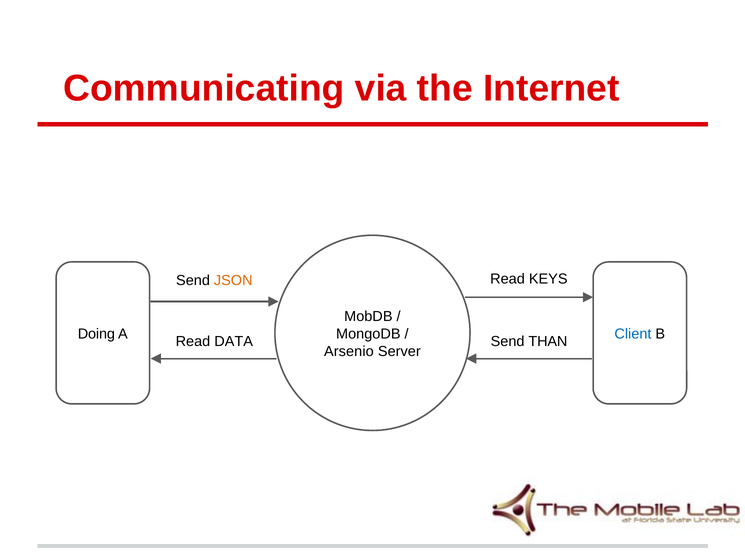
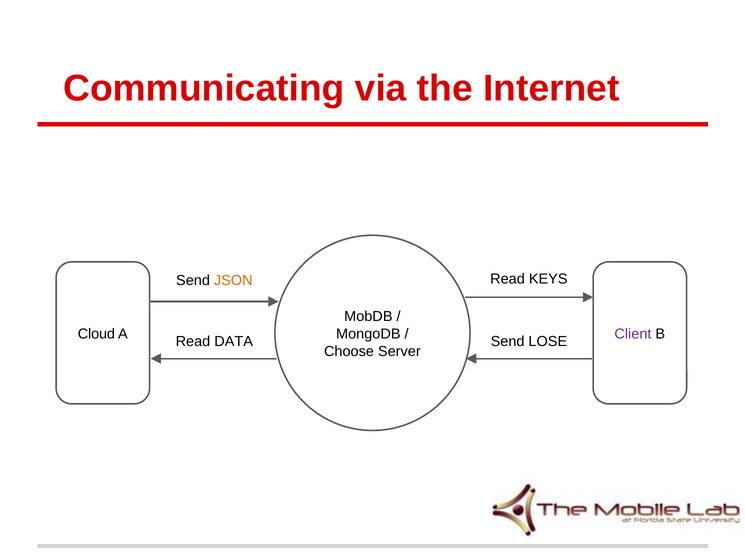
Doing: Doing -> Cloud
Client colour: blue -> purple
THAN: THAN -> LOSE
Arsenio: Arsenio -> Choose
